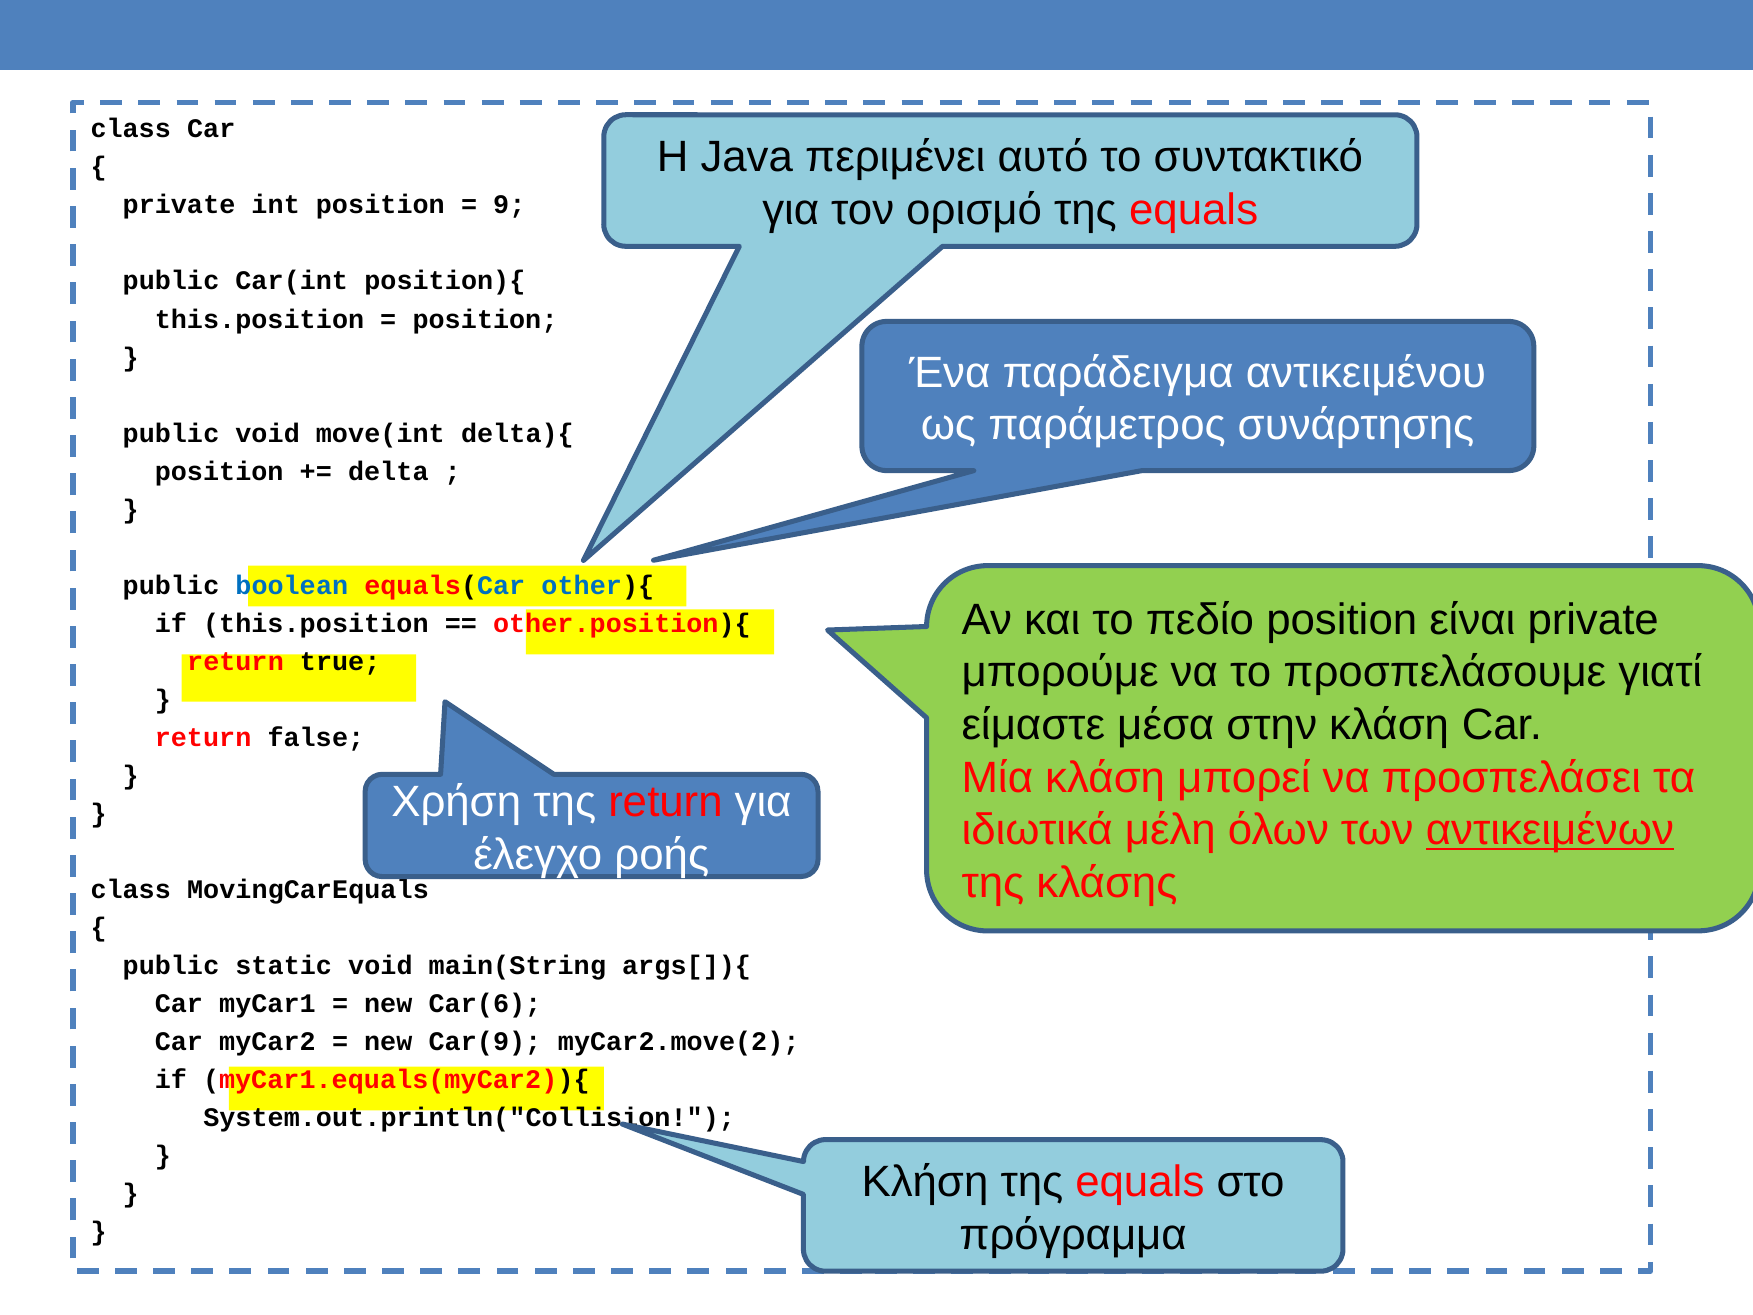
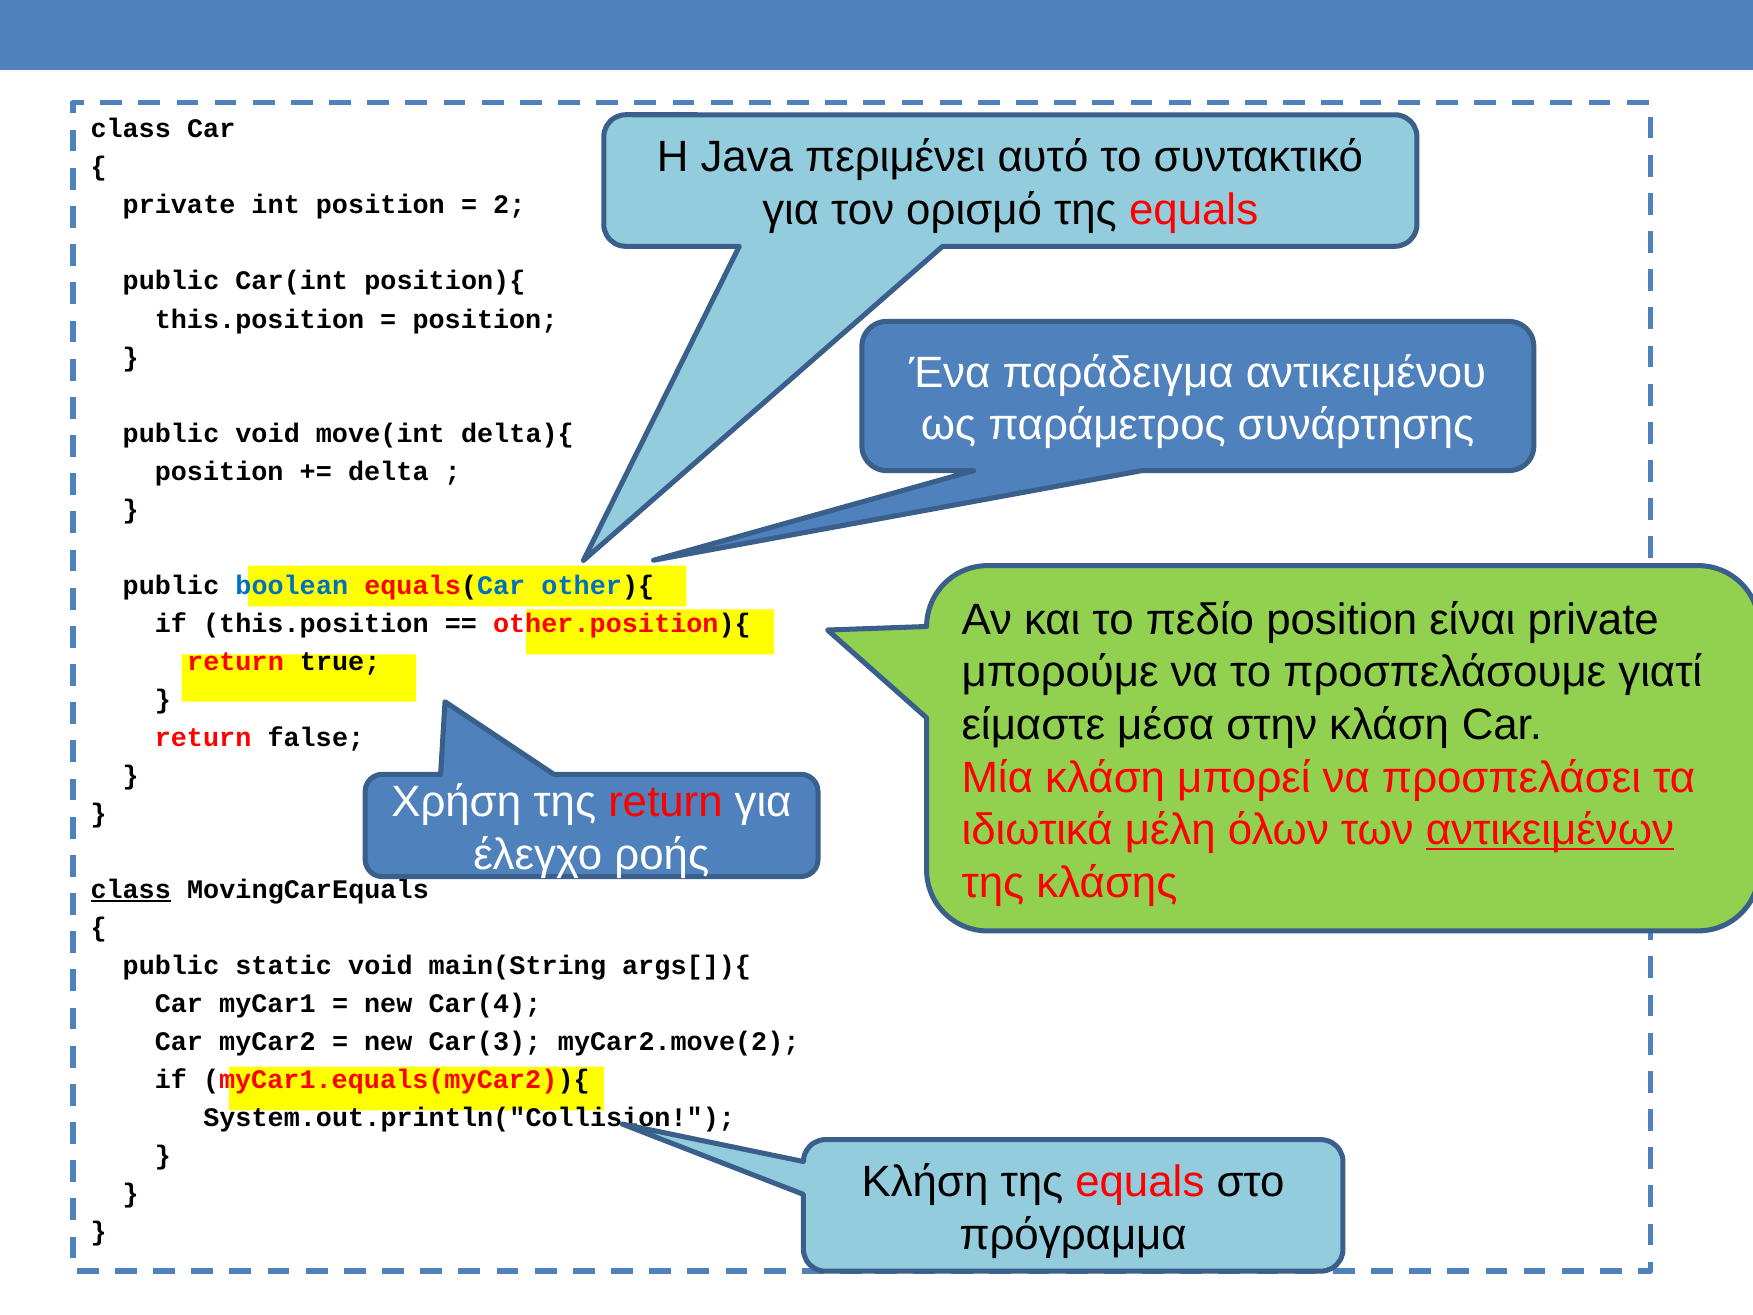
9: 9 -> 2
class at (131, 890) underline: none -> present
Car(6: Car(6 -> Car(4
Car(9: Car(9 -> Car(3
